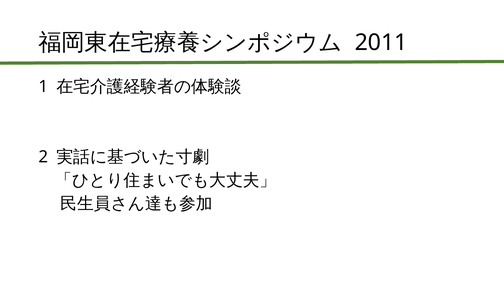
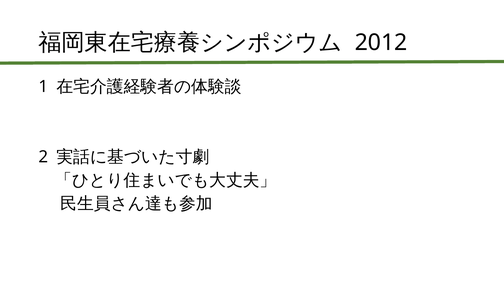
2011: 2011 -> 2012
